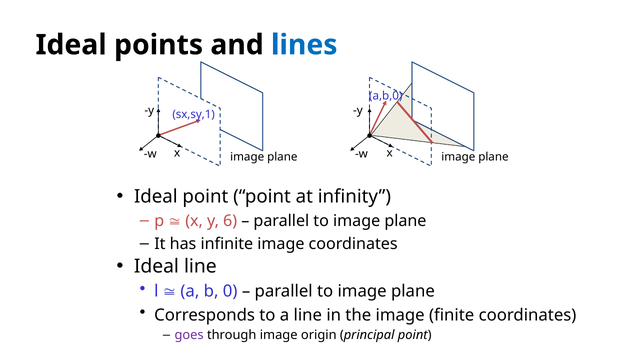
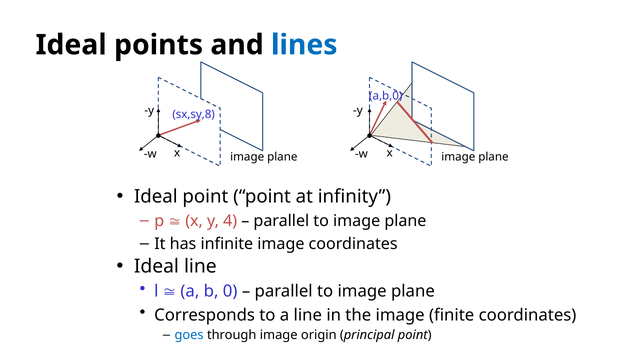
sx,sy,1: sx,sy,1 -> sx,sy,8
6: 6 -> 4
goes colour: purple -> blue
